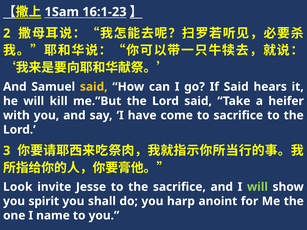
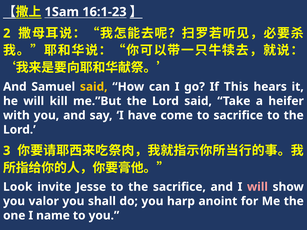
If Said: Said -> This
will at (257, 187) colour: light green -> pink
spirit: spirit -> valor
